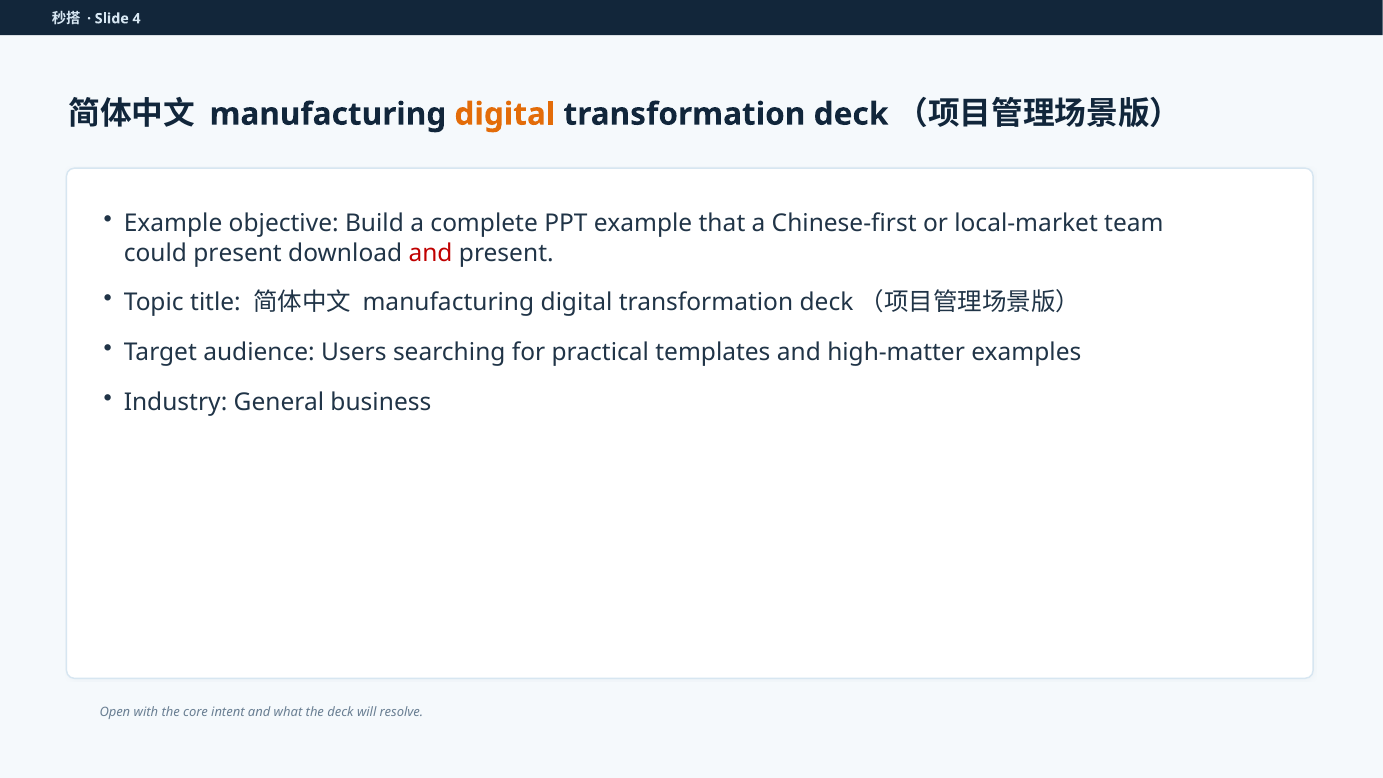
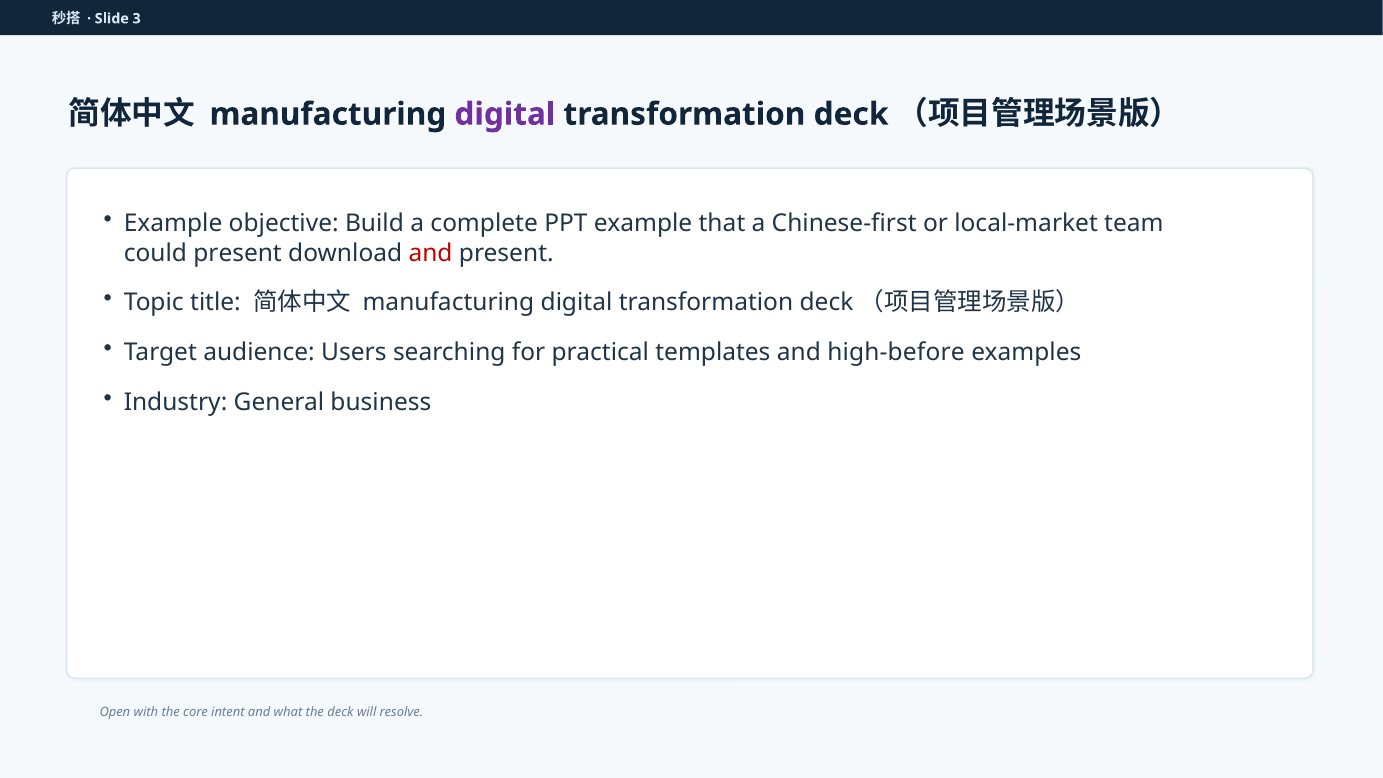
4: 4 -> 3
digital at (505, 114) colour: orange -> purple
high-matter: high-matter -> high-before
